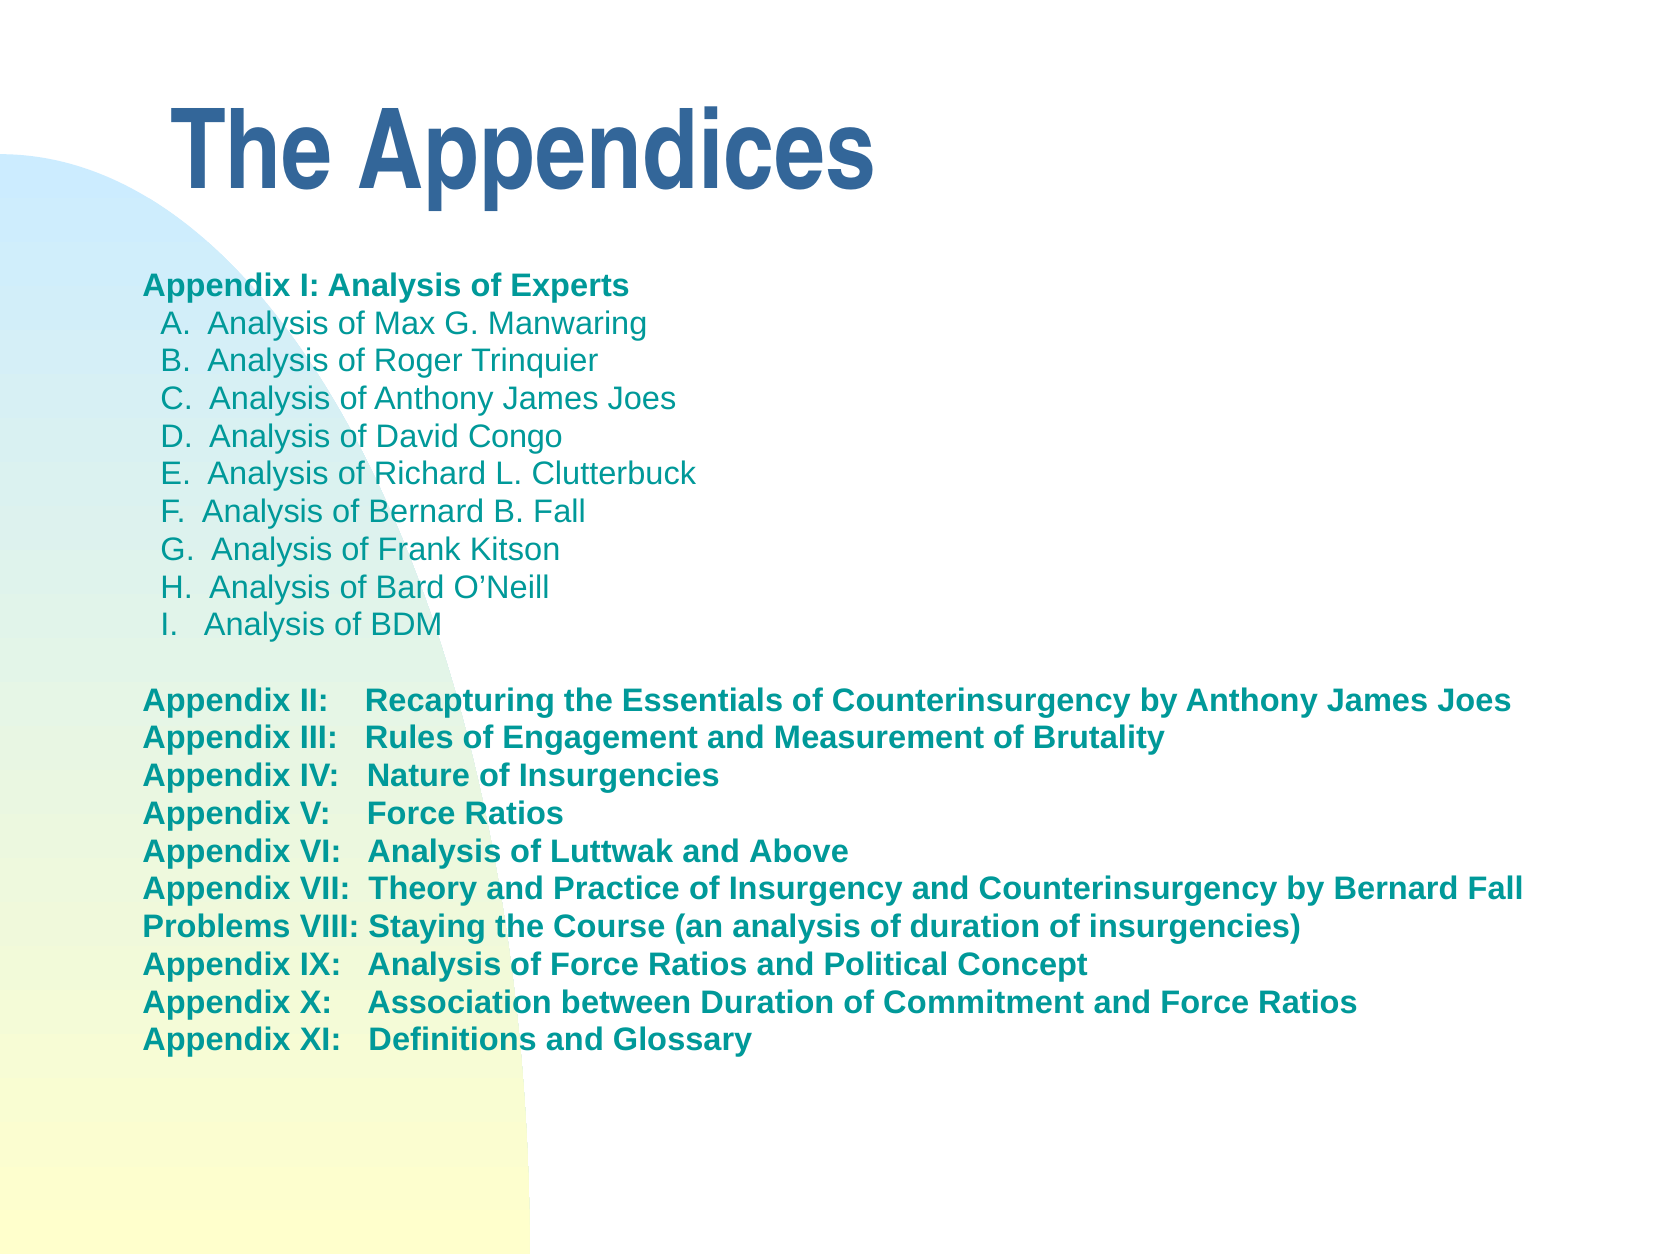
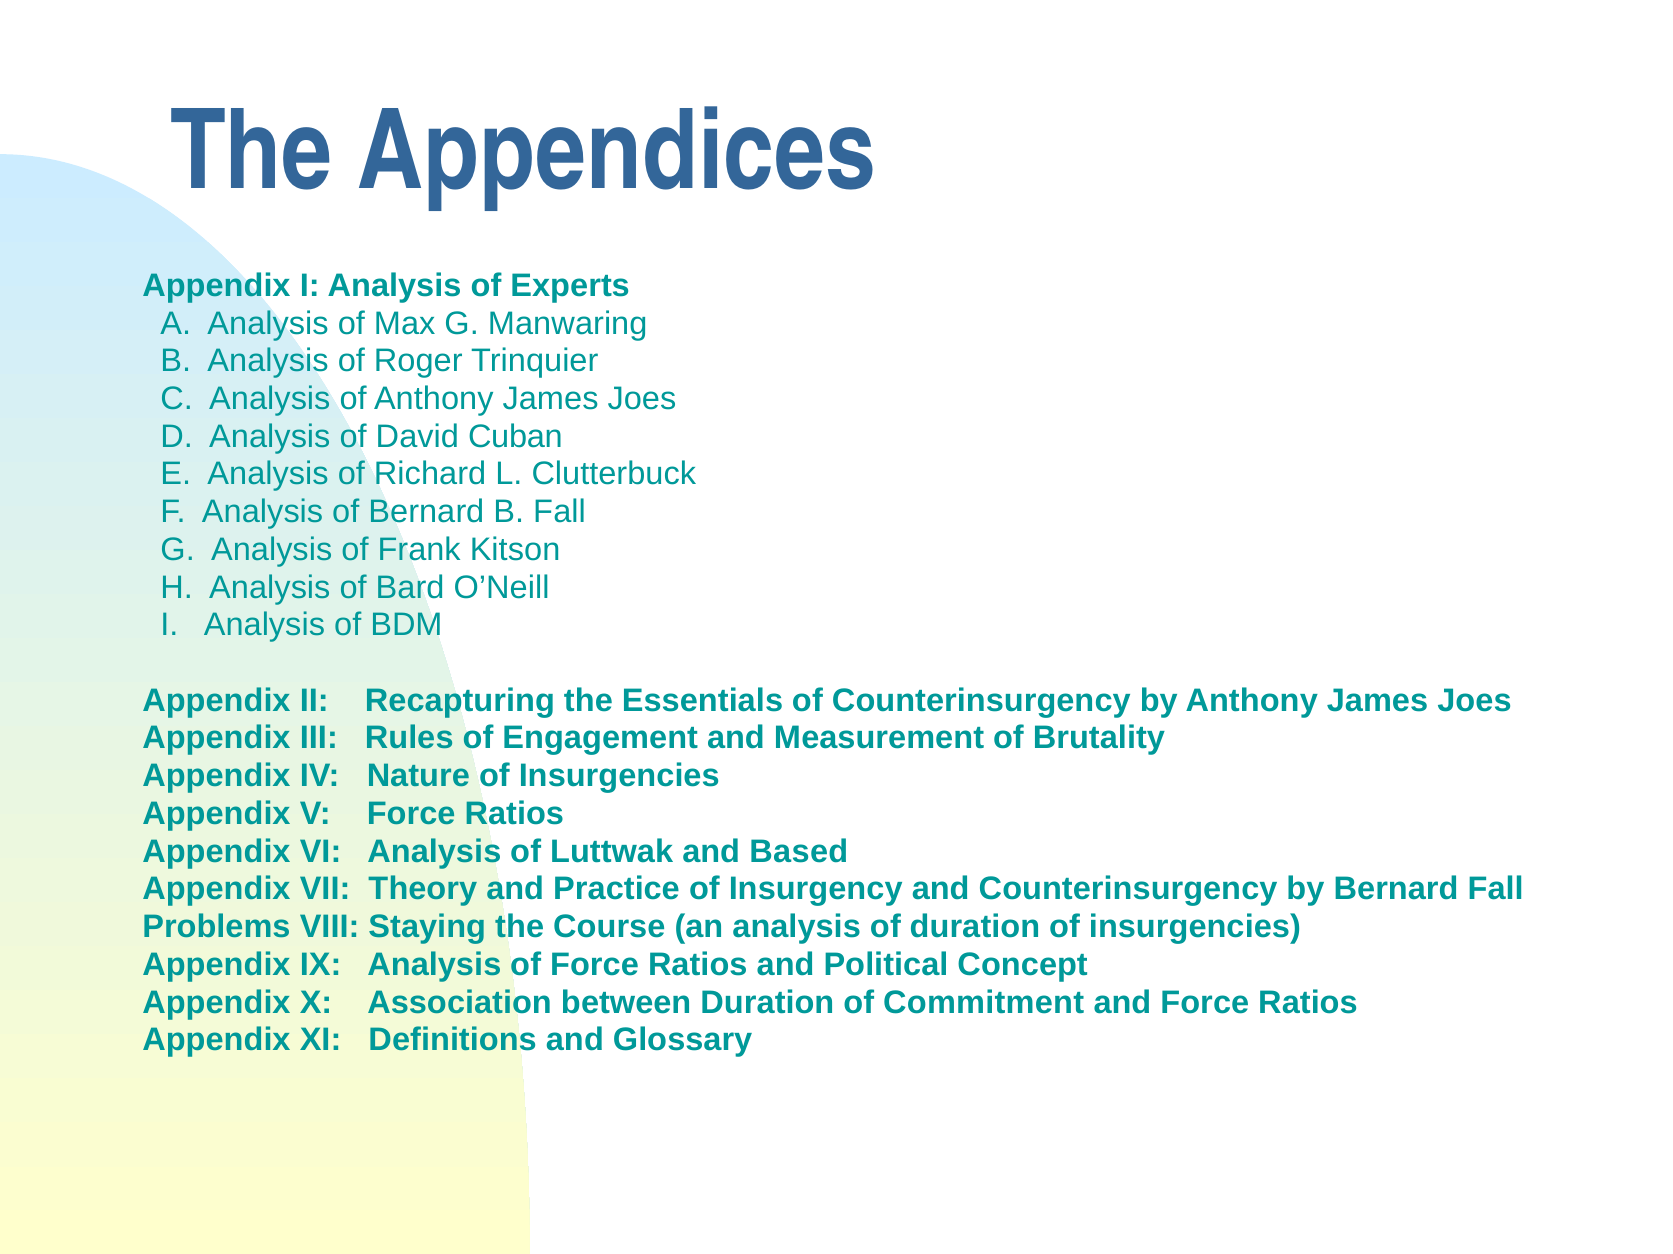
Congo: Congo -> Cuban
Above: Above -> Based
